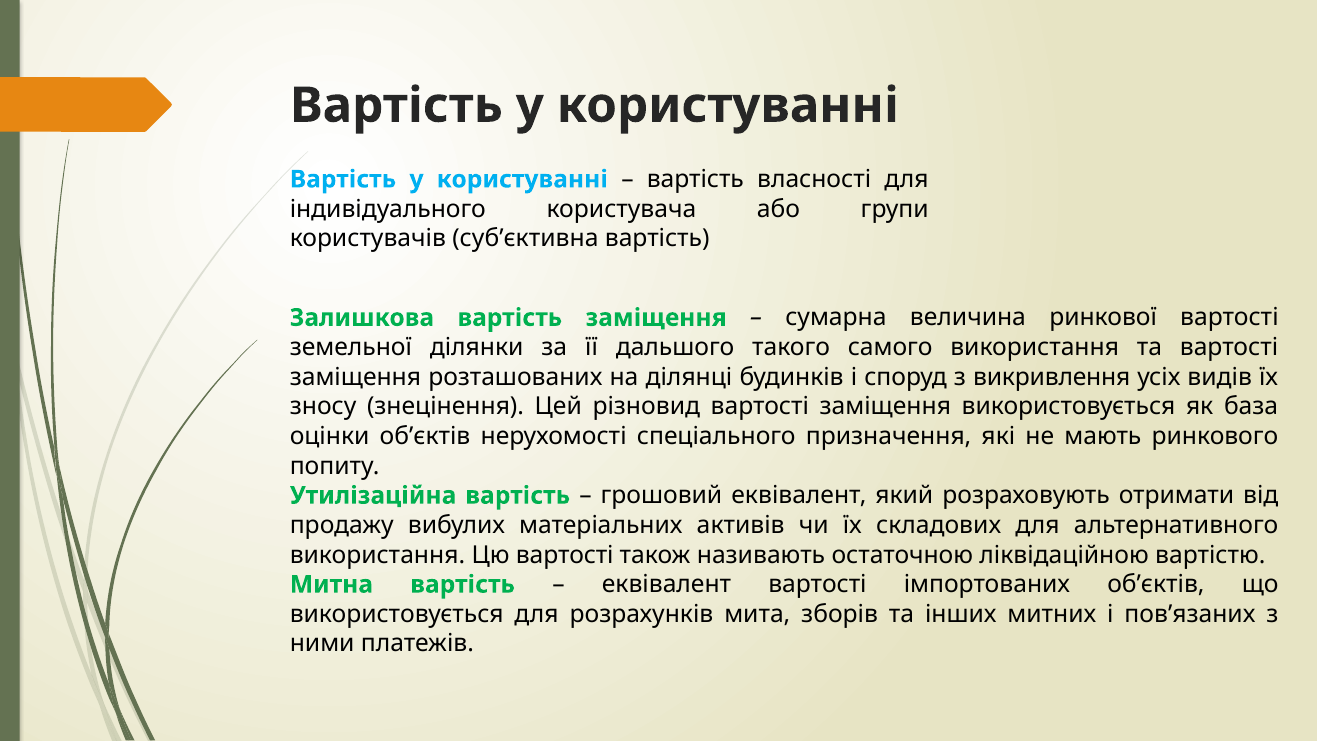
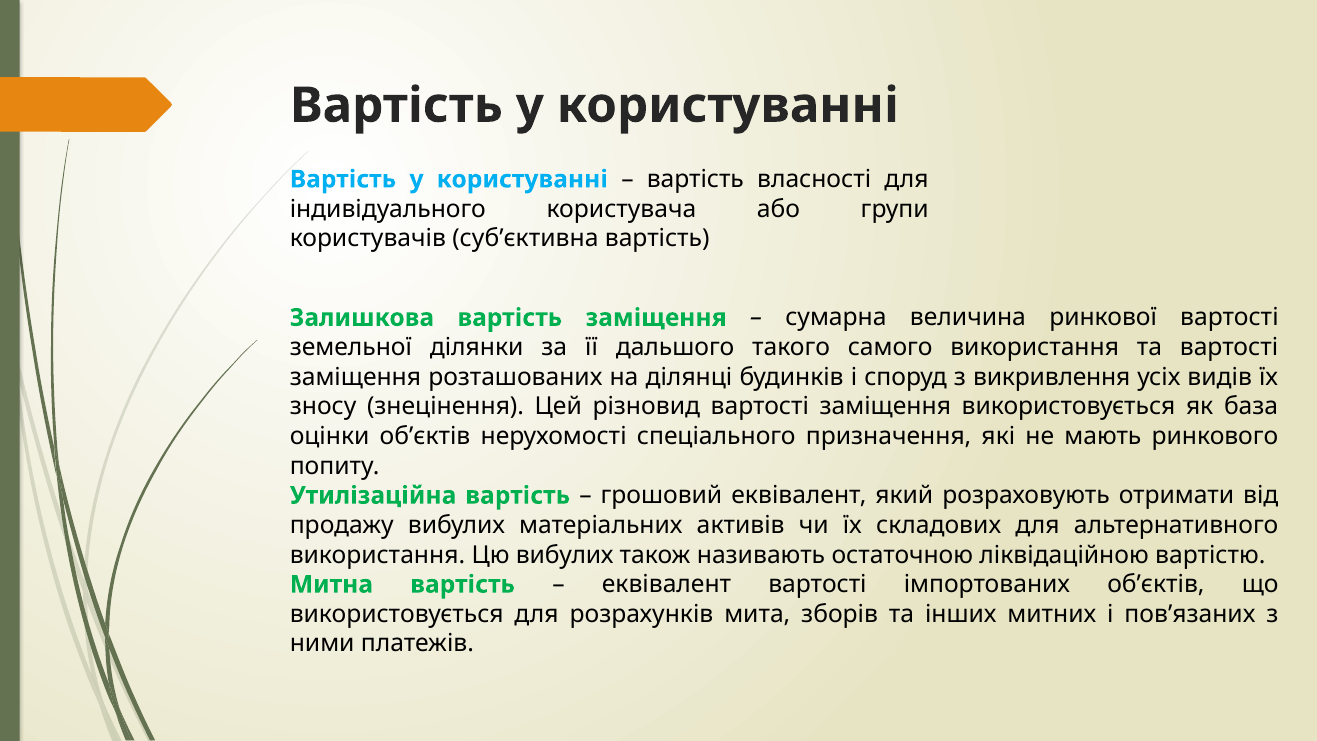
Цю вартості: вартості -> вибулих
